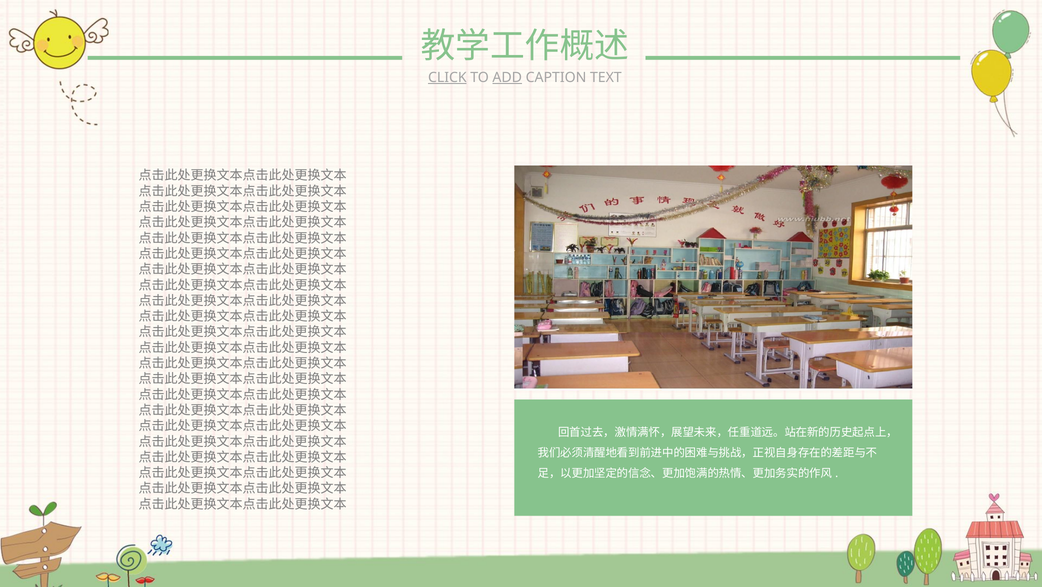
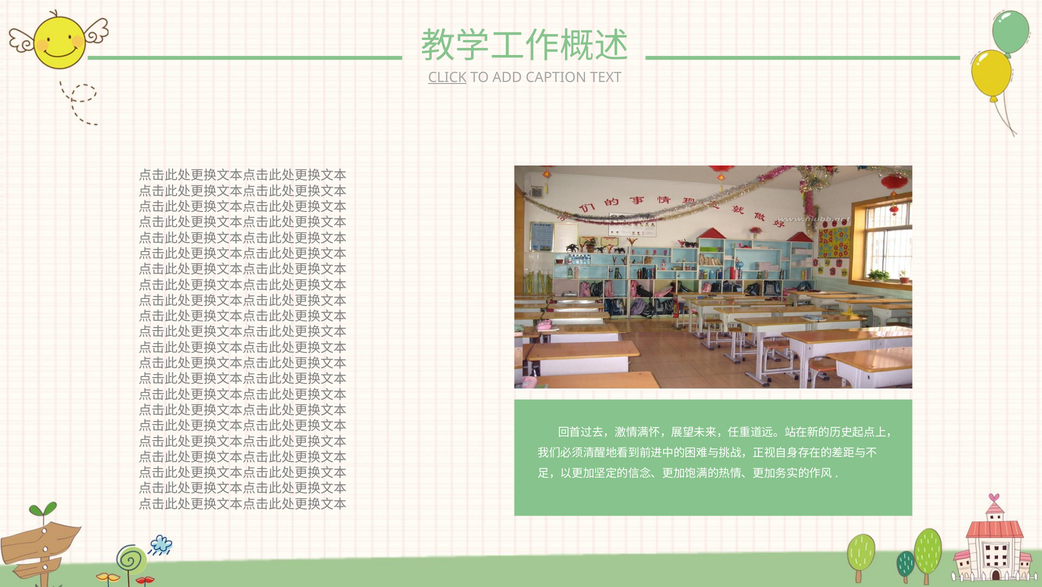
ADD underline: present -> none
